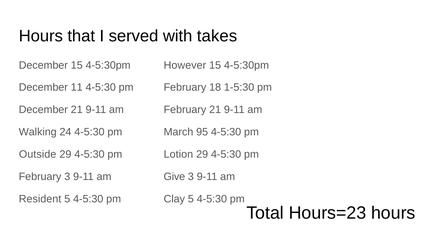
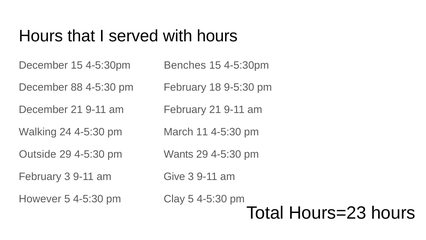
with takes: takes -> hours
However: However -> Benches
11: 11 -> 88
1-5:30: 1-5:30 -> 9-5:30
95: 95 -> 11
Lotion: Lotion -> Wants
Resident: Resident -> However
